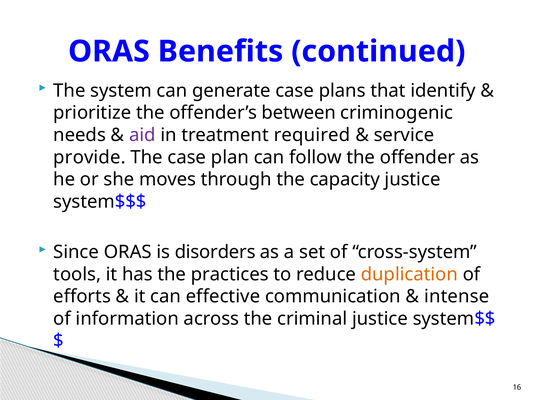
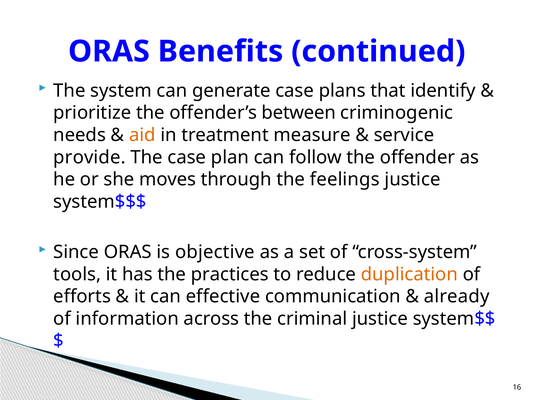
aid colour: purple -> orange
required: required -> measure
capacity: capacity -> feelings
disorders: disorders -> objective
intense: intense -> already
